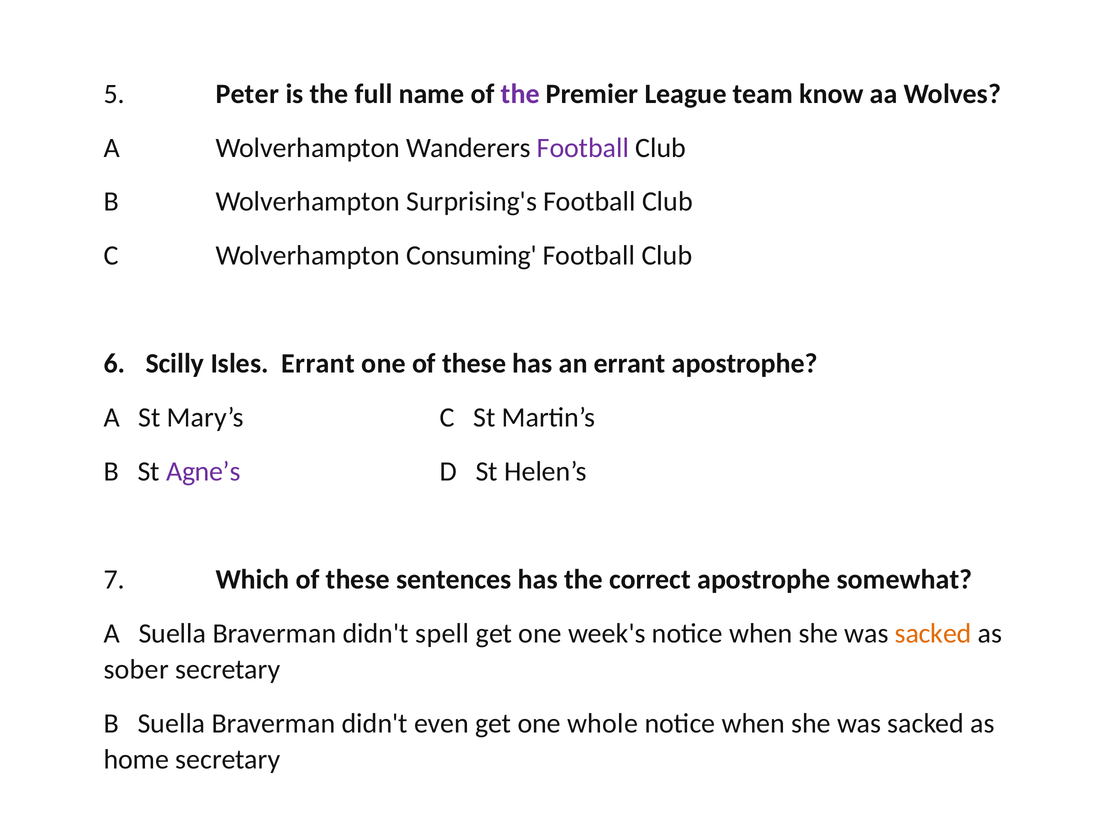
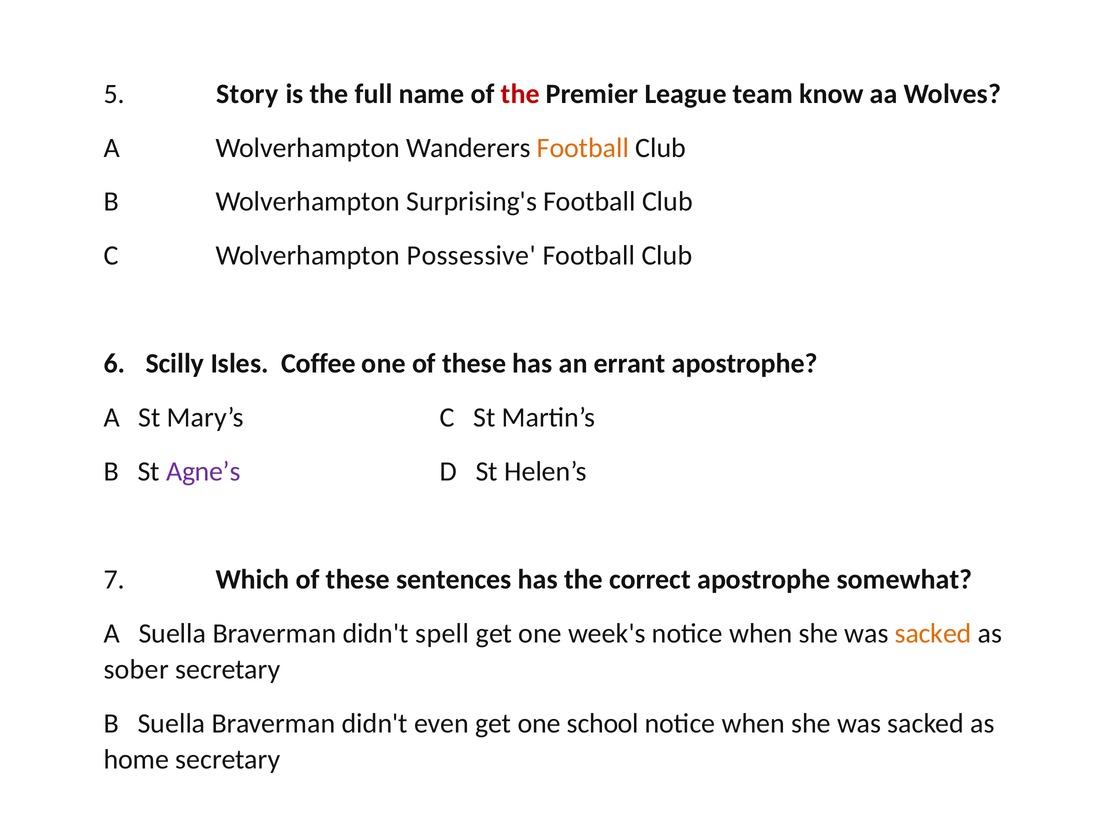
Peter: Peter -> Story
the at (520, 94) colour: purple -> red
Football at (583, 148) colour: purple -> orange
Consuming: Consuming -> Possessive
Isles Errant: Errant -> Coffee
whole: whole -> school
